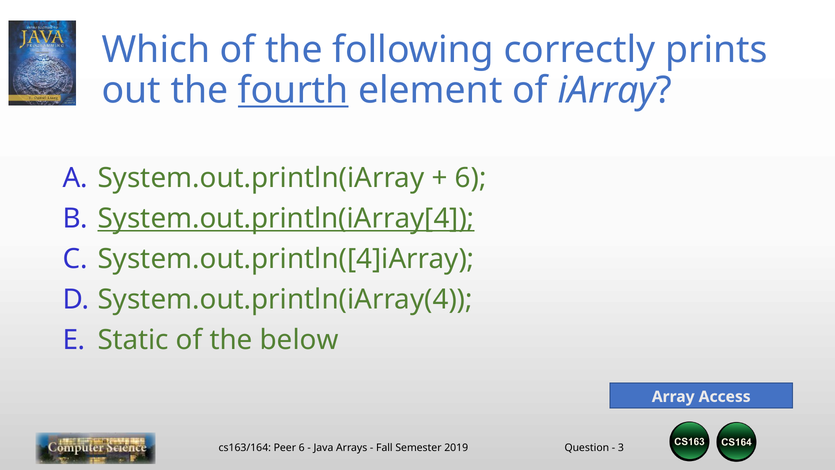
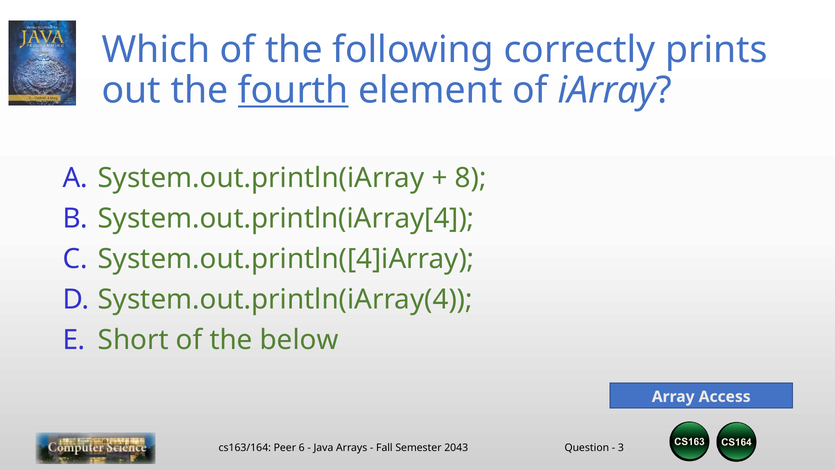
6 at (471, 178): 6 -> 8
System.out.println(iArray[4 underline: present -> none
Static: Static -> Short
2019: 2019 -> 2043
